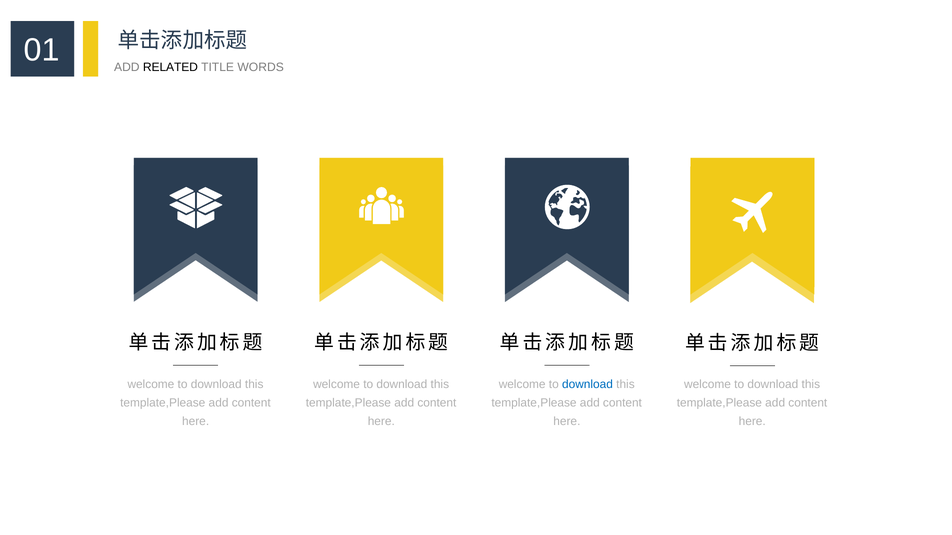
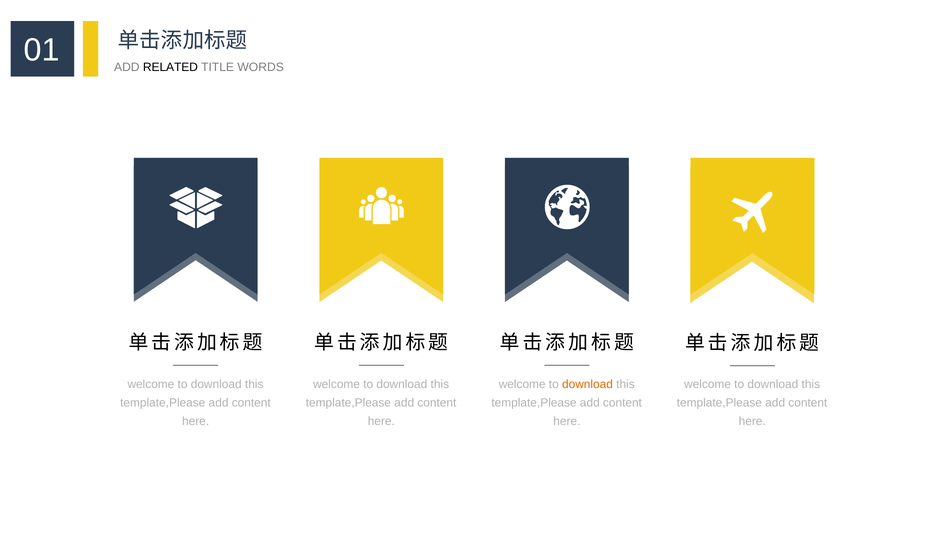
download at (587, 385) colour: blue -> orange
